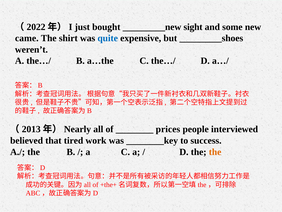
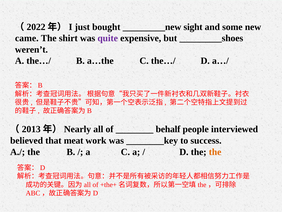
quite colour: blue -> purple
prices: prices -> behalf
tired: tired -> meat
